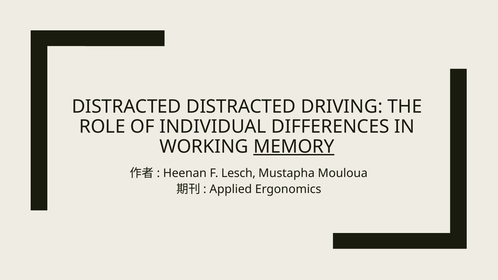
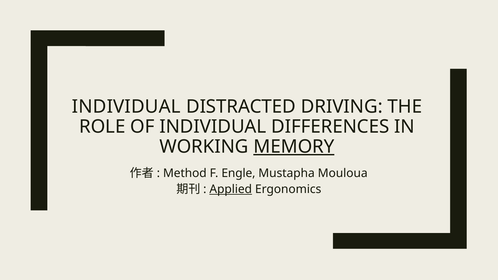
DISTRACTED at (126, 107): DISTRACTED -> INDIVIDUAL
Heenan: Heenan -> Method
Lesch: Lesch -> Engle
Applied underline: none -> present
